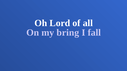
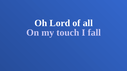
bring: bring -> touch
